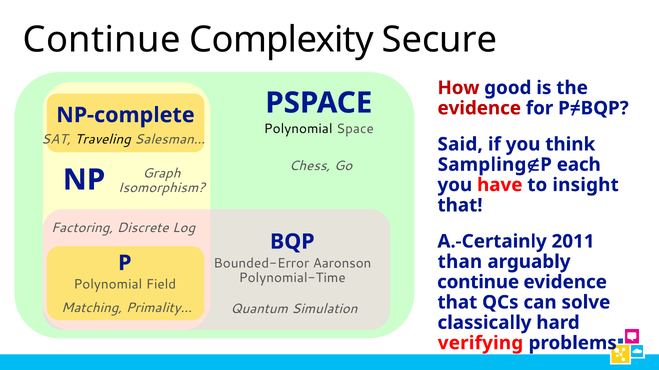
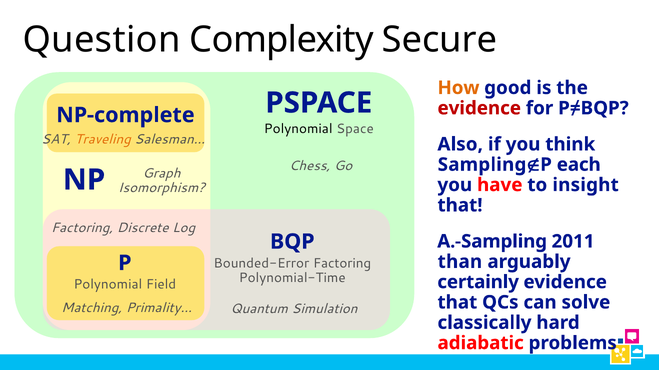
Continue at (102, 40): Continue -> Question
How colour: red -> orange
Traveling colour: black -> orange
Said: Said -> Also
A.-Certainly: A.-Certainly -> A.-Sampling
Bounded-Error Aaronson: Aaronson -> Factoring
continue at (478, 282): continue -> certainly
verifying: verifying -> adiabatic
